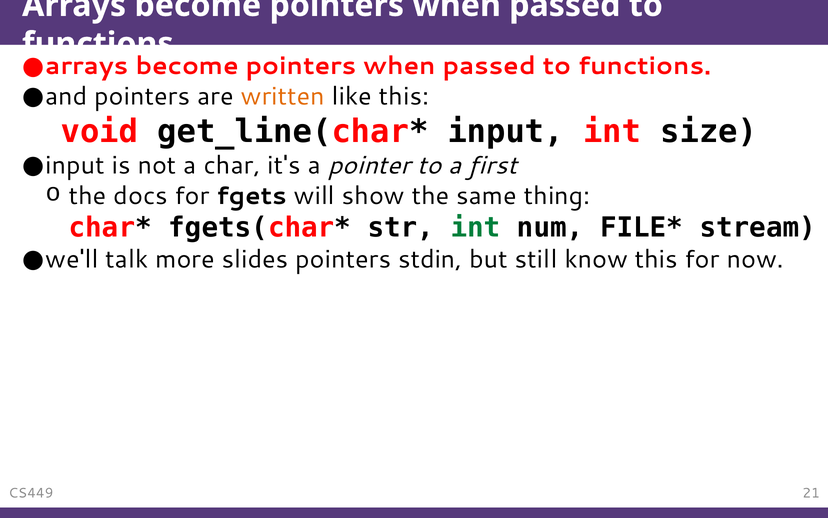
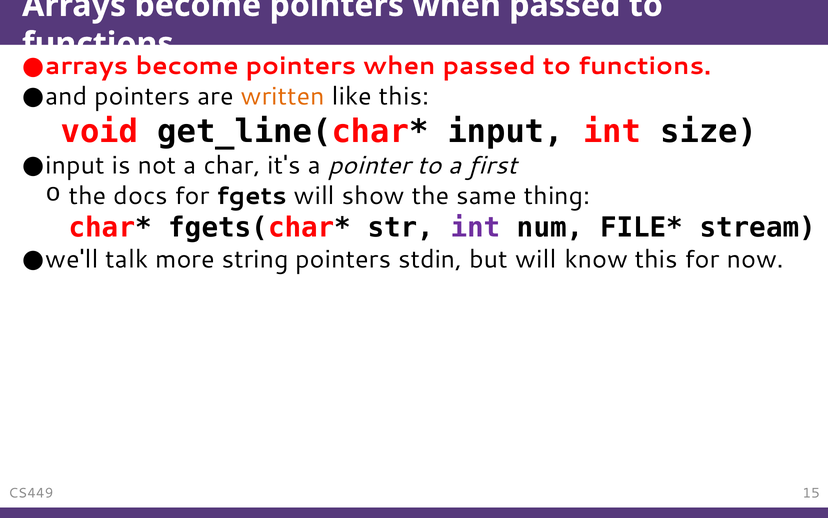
int at (476, 228) colour: green -> purple
slides: slides -> string
but still: still -> will
21: 21 -> 15
